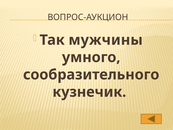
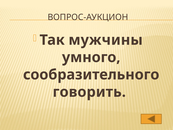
кузнечик: кузнечик -> говорить
